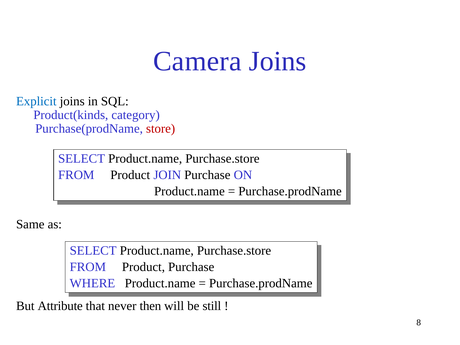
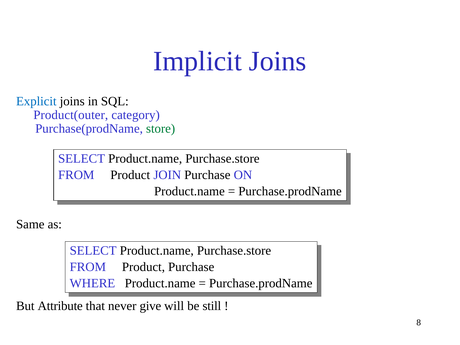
Camera: Camera -> Implicit
Product(kinds: Product(kinds -> Product(outer
store colour: red -> green
then: then -> give
